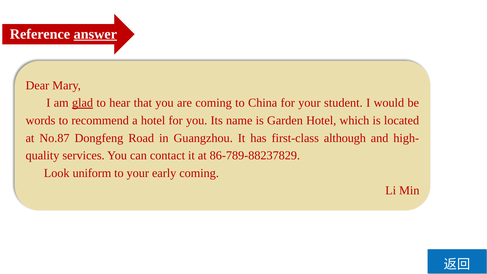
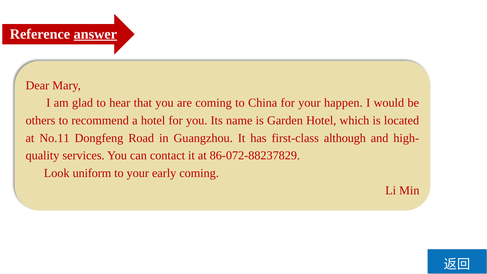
glad underline: present -> none
student: student -> happen
words: words -> others
No.87: No.87 -> No.11
86-789-88237829: 86-789-88237829 -> 86-072-88237829
